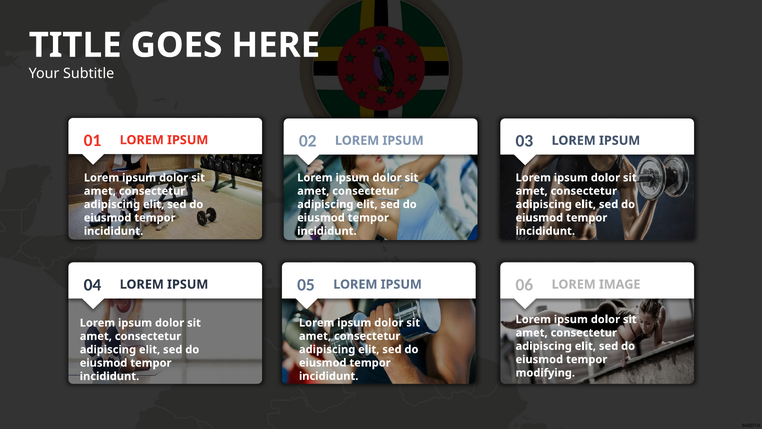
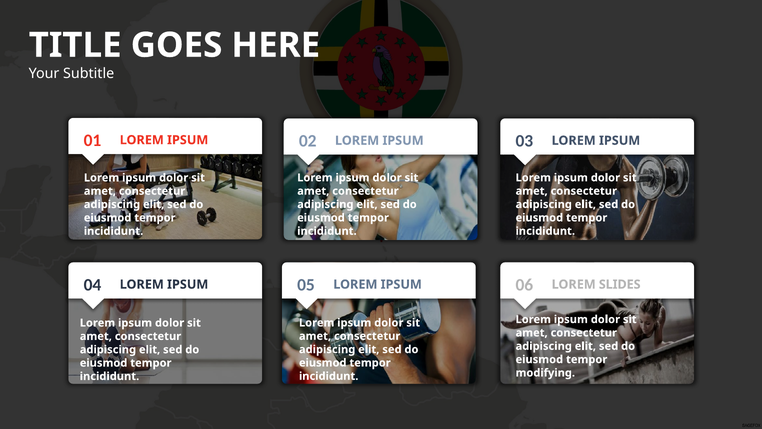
IMAGE: IMAGE -> SLIDES
